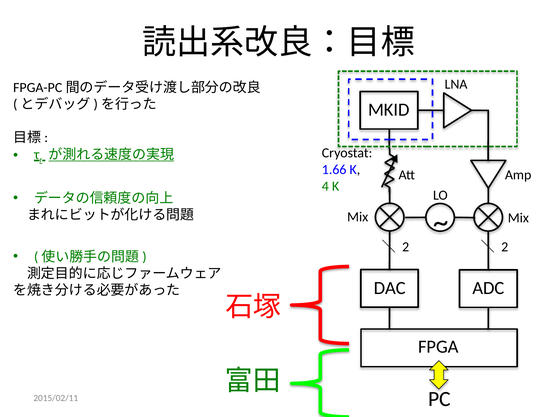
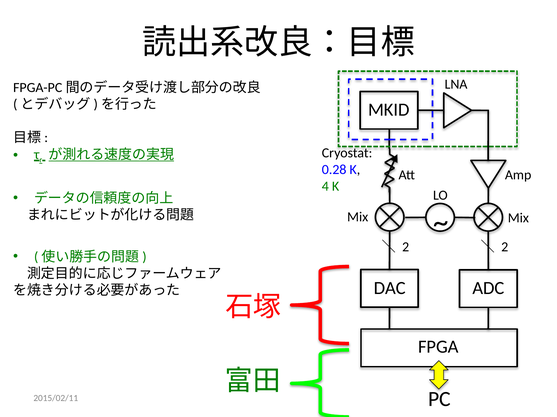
1.66: 1.66 -> 0.28
